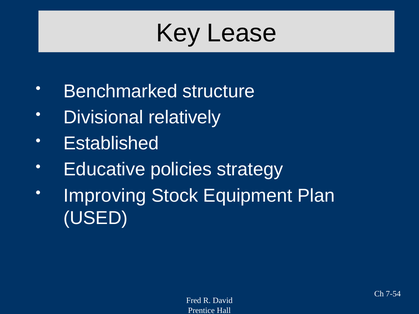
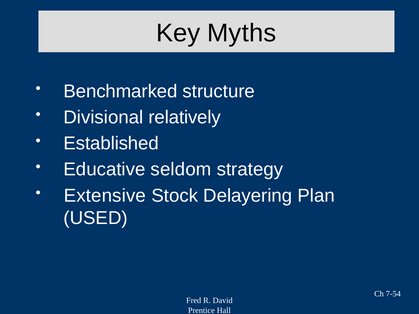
Lease: Lease -> Myths
policies: policies -> seldom
Improving: Improving -> Extensive
Equipment: Equipment -> Delayering
